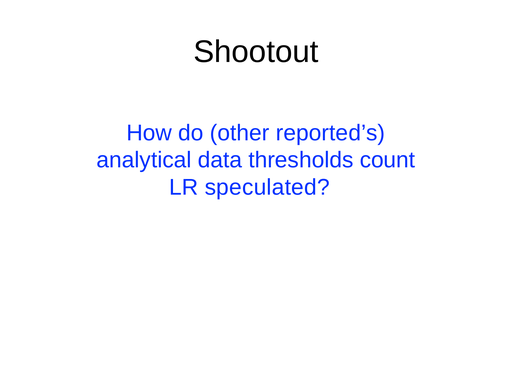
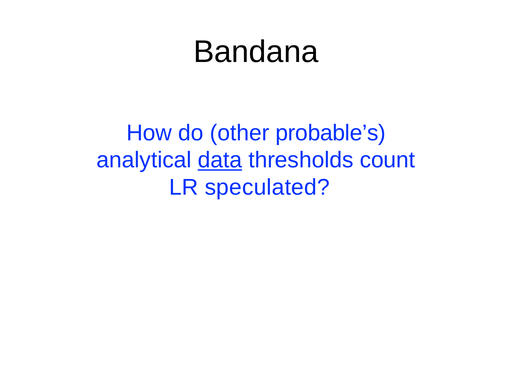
Shootout: Shootout -> Bandana
reported’s: reported’s -> probable’s
data underline: none -> present
